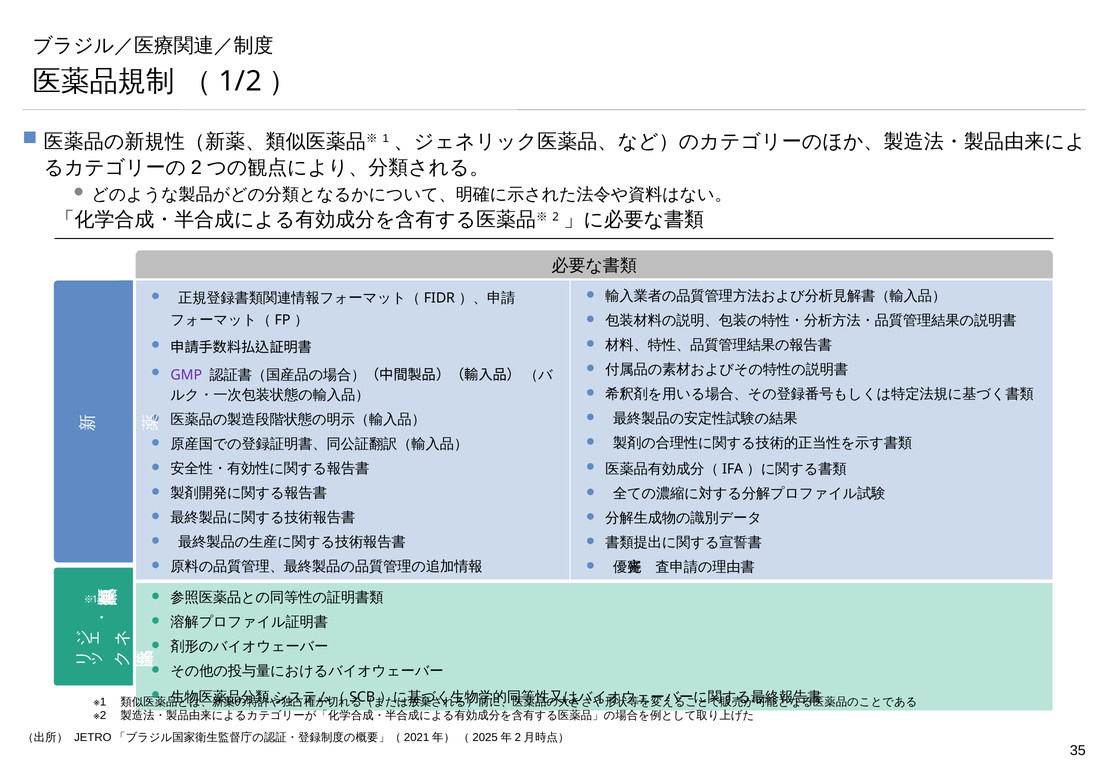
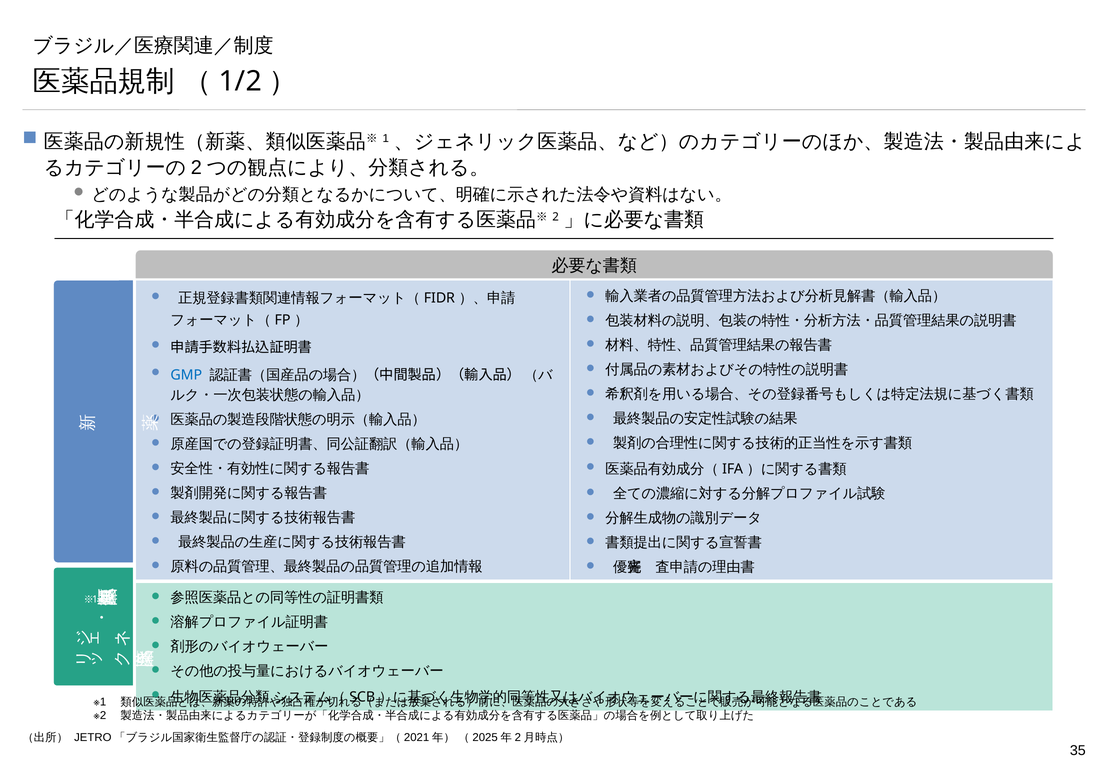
GMP colour: purple -> blue
